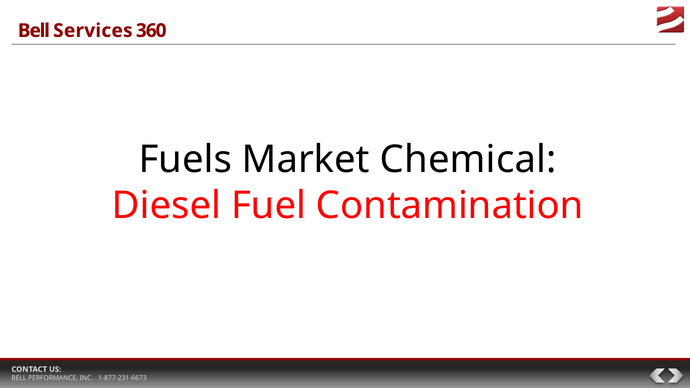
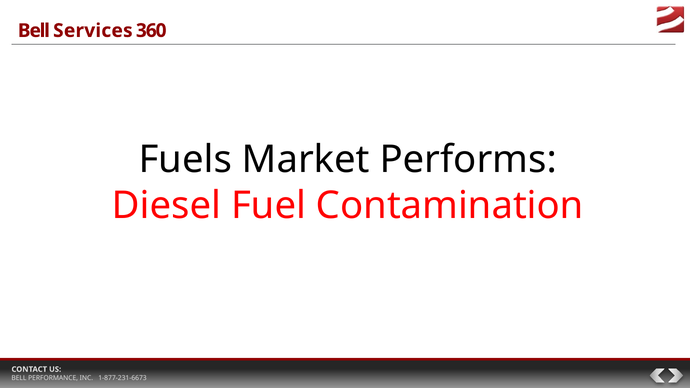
Chemical: Chemical -> Performs
